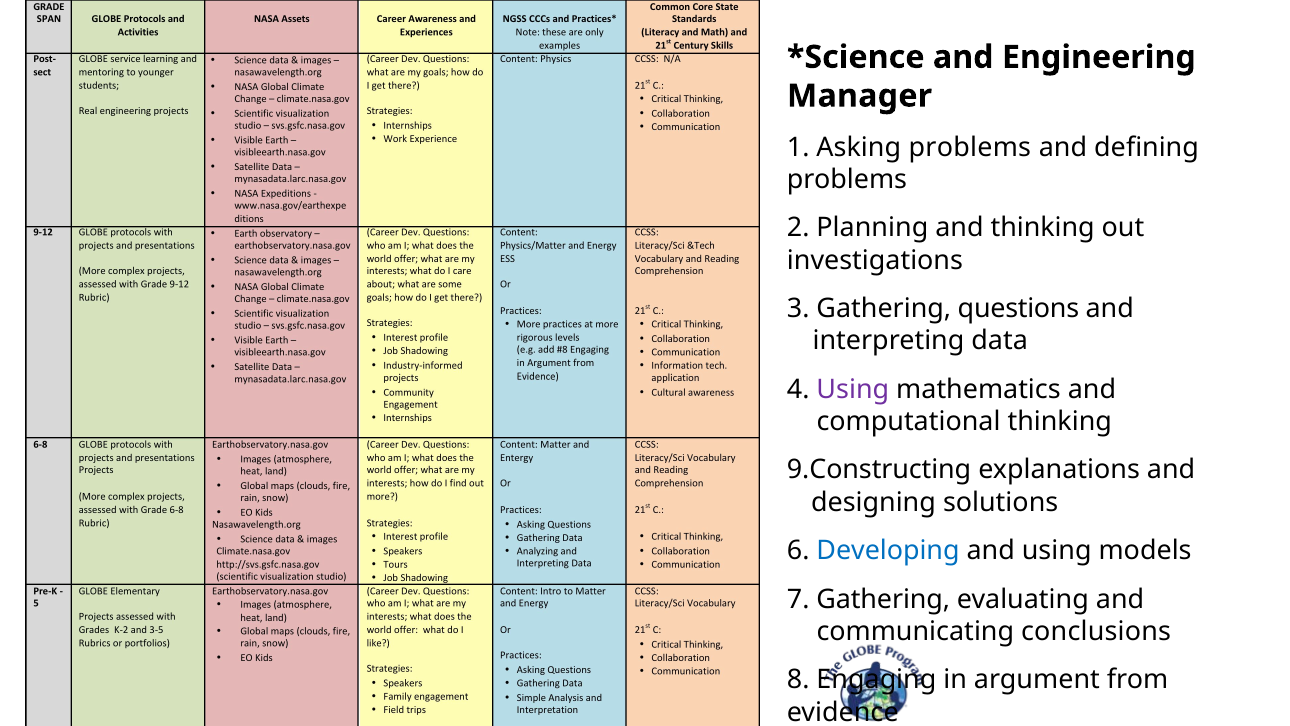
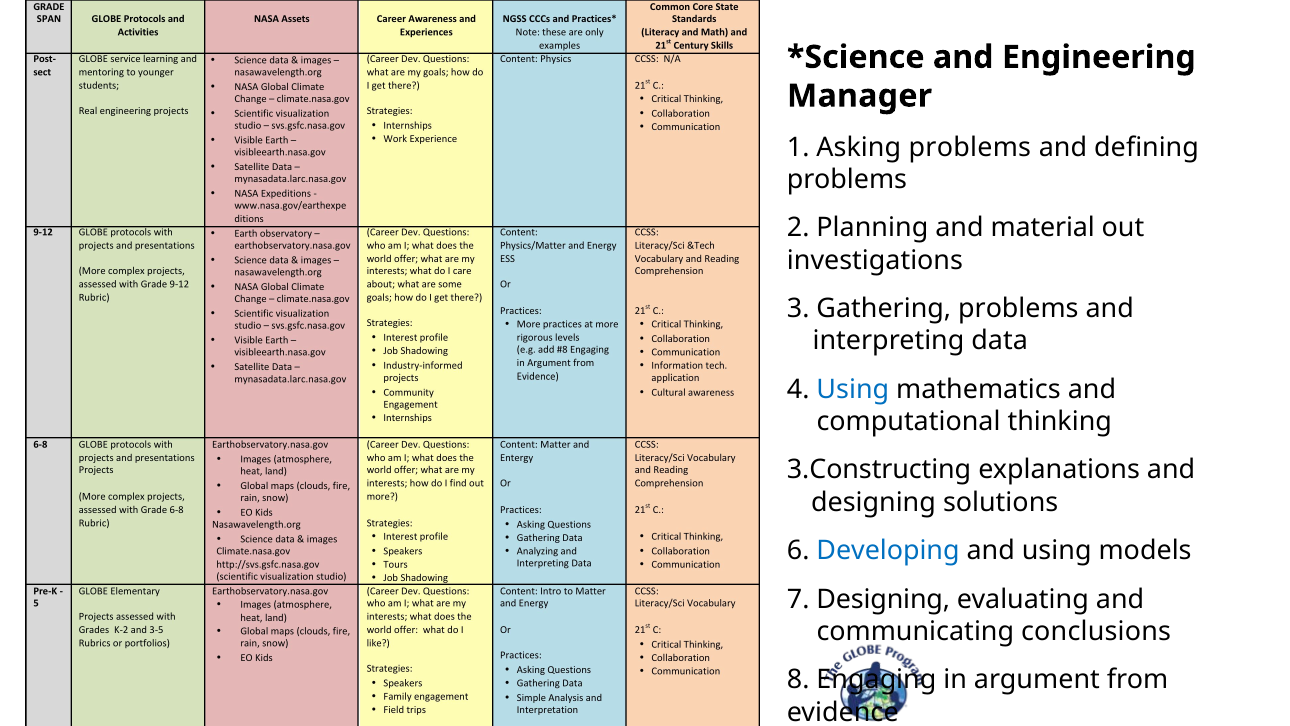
and thinking: thinking -> material
Gathering questions: questions -> problems
Using at (853, 389) colour: purple -> blue
9.Constructing: 9.Constructing -> 3.Constructing
7 Gathering: Gathering -> Designing
